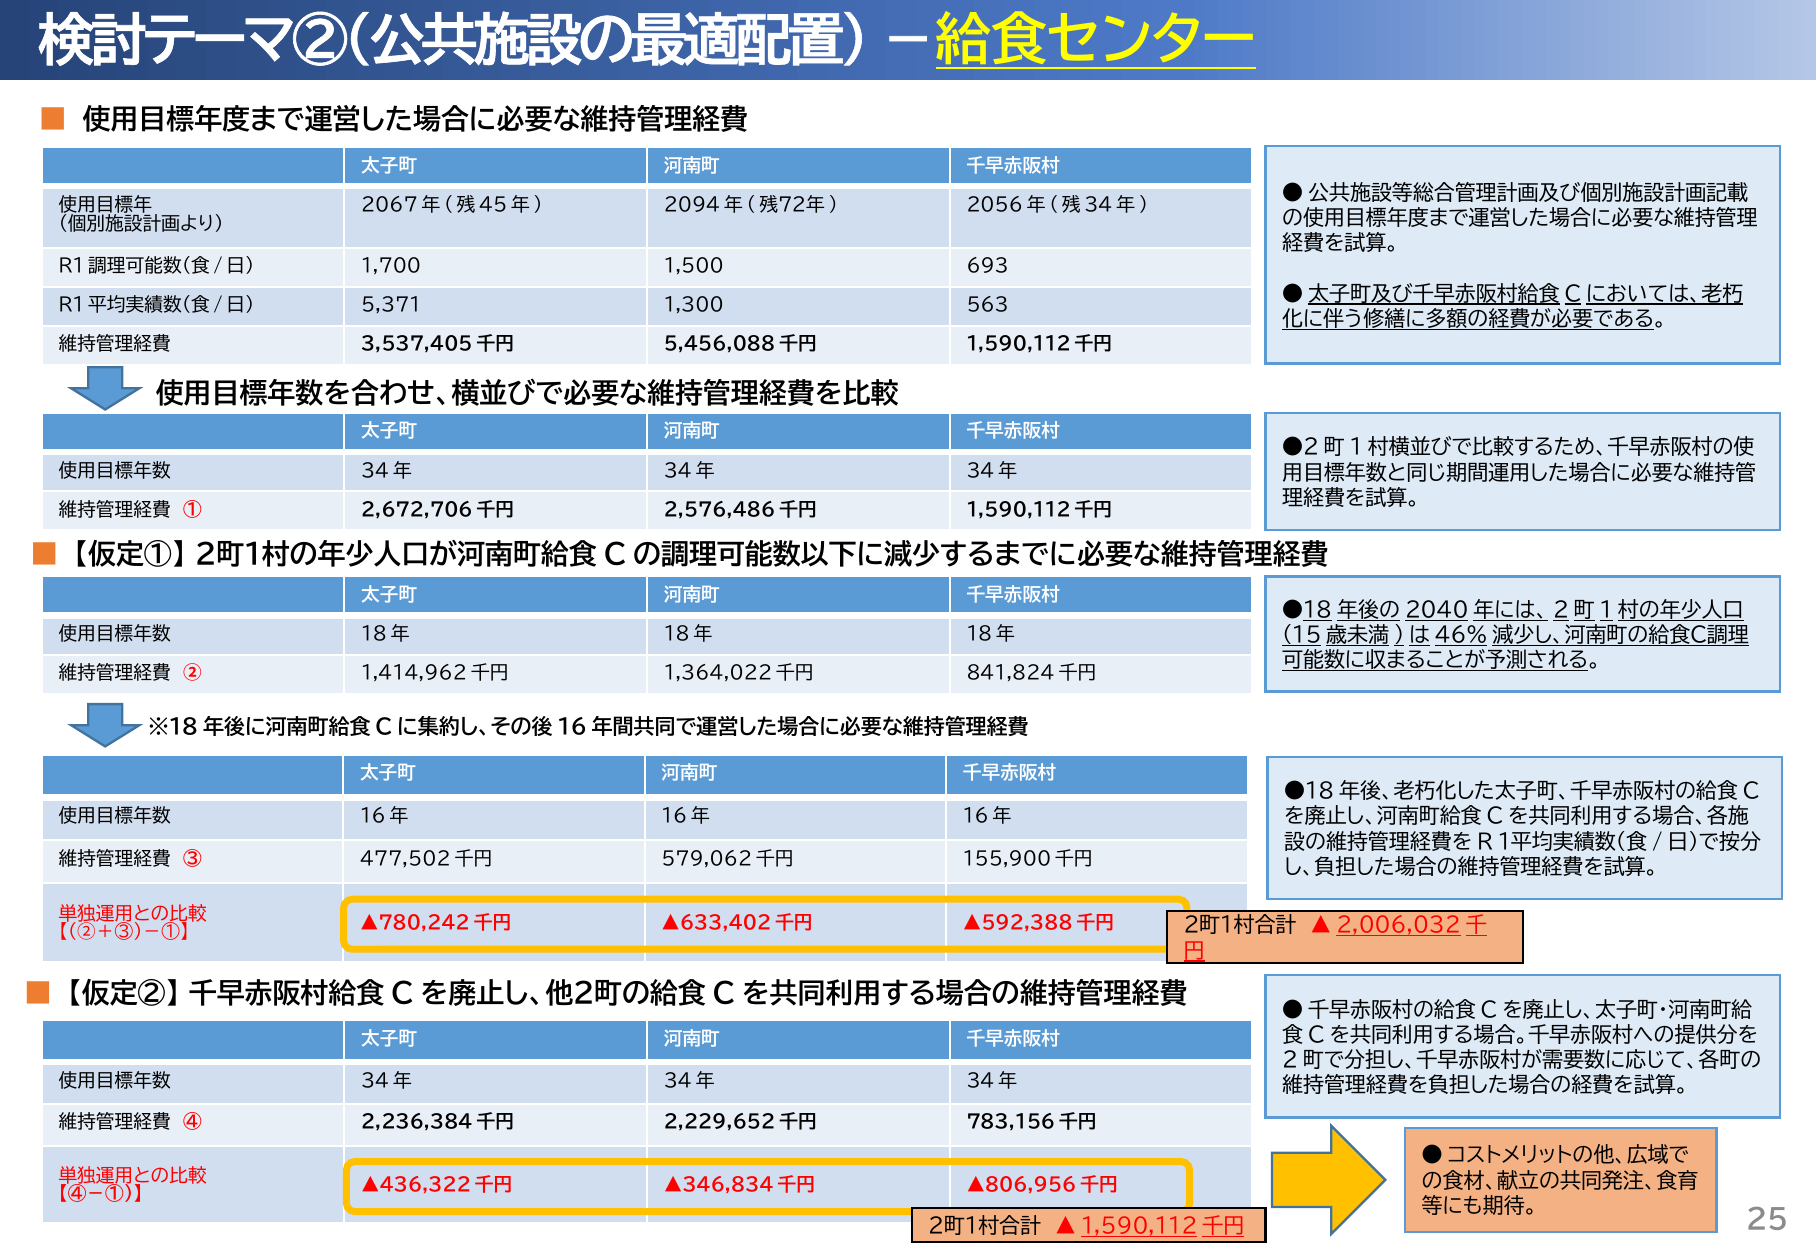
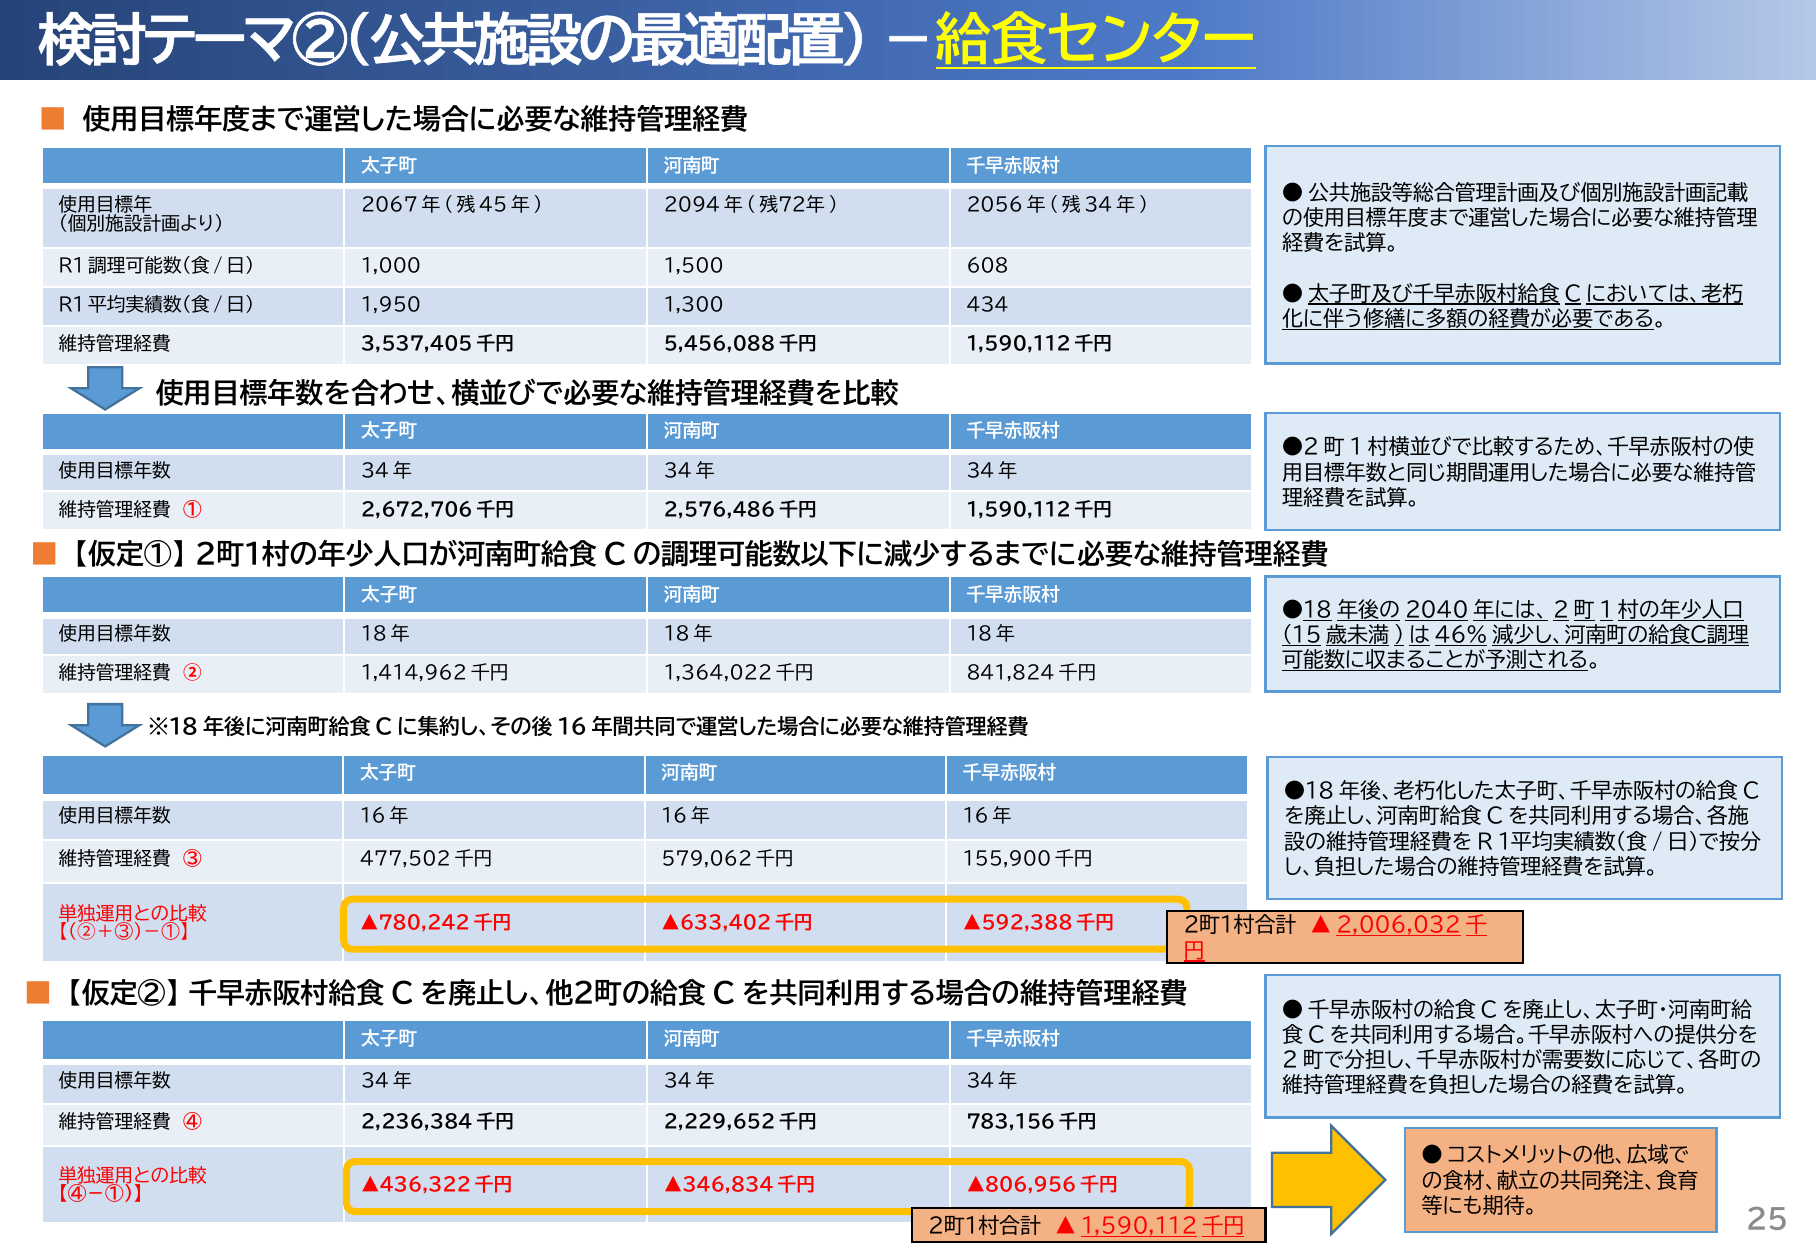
1,700: 1,700 -> 1,000
693: 693 -> 608
5,371: 5,371 -> 1,950
563: 563 -> 434
